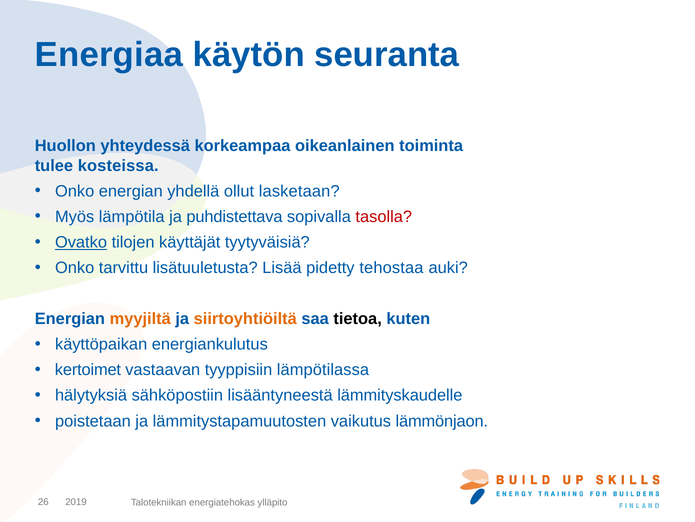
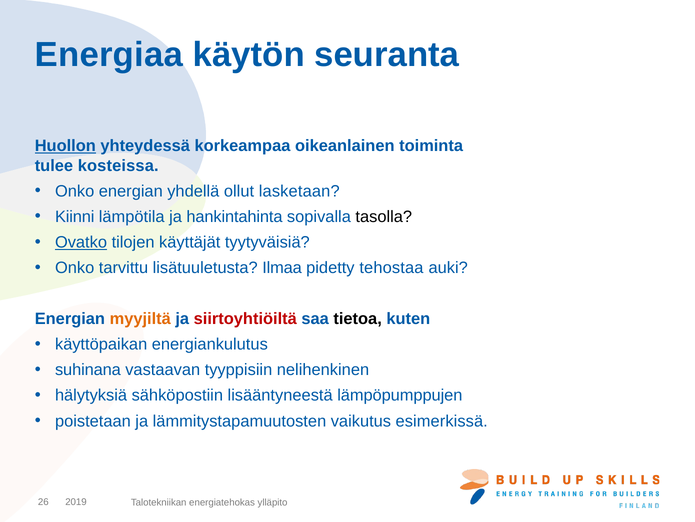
Huollon underline: none -> present
Myös: Myös -> Kiinni
puhdistettava: puhdistettava -> hankintahinta
tasolla colour: red -> black
Lisää: Lisää -> Ilmaa
siirtoyhtiöiltä colour: orange -> red
kertoimet: kertoimet -> suhinana
lämpötilassa: lämpötilassa -> nelihenkinen
lämmityskaudelle: lämmityskaudelle -> lämpöpumppujen
lämmönjaon: lämmönjaon -> esimerkissä
